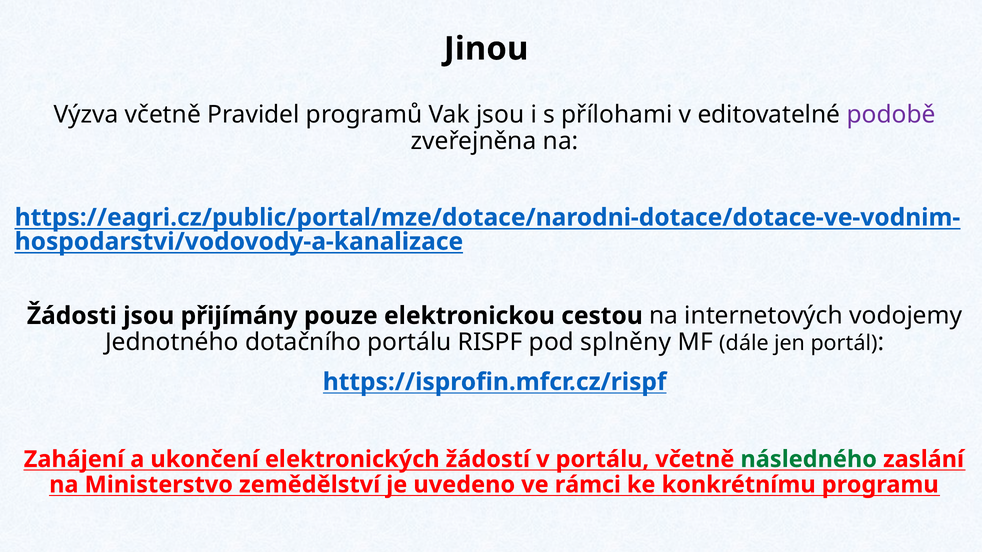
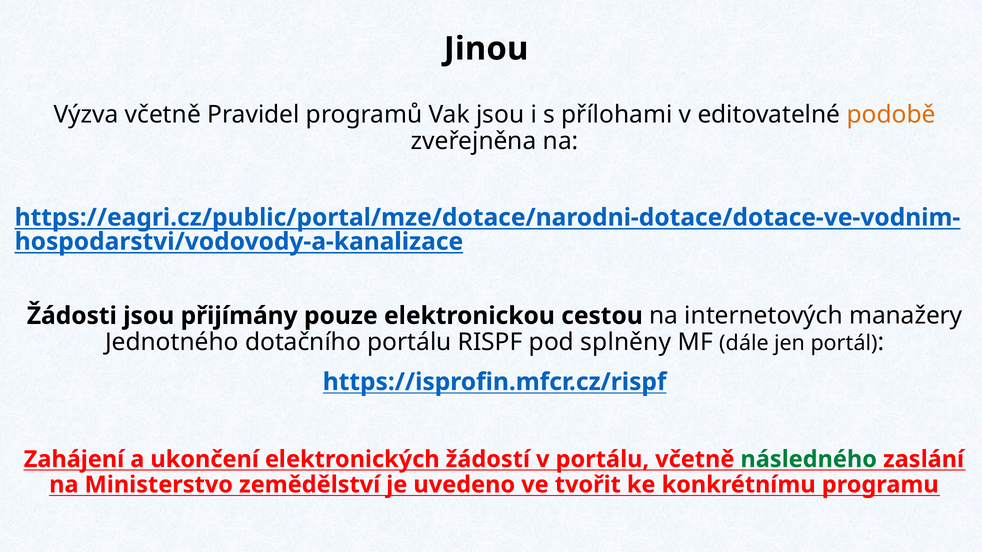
podobě colour: purple -> orange
vodojemy: vodojemy -> manažery
rámci: rámci -> tvořit
